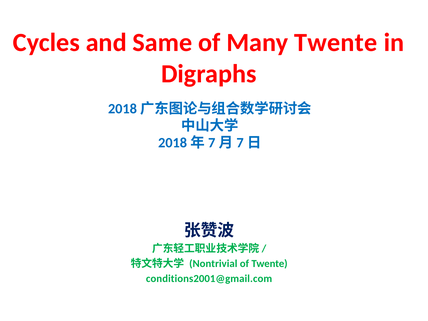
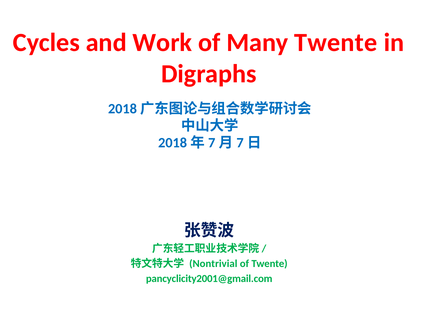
Same: Same -> Work
conditions2001@gmail.com: conditions2001@gmail.com -> pancyclicity2001@gmail.com
